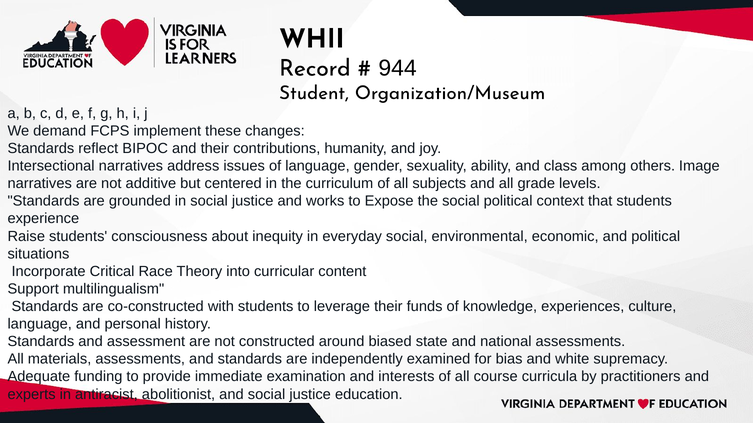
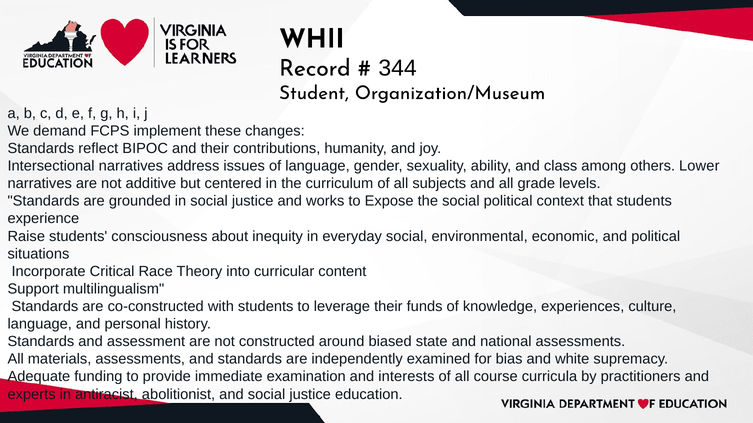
944: 944 -> 344
Image: Image -> Lower
